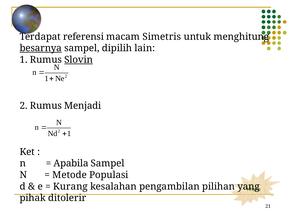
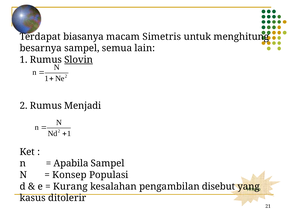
referensi: referensi -> biasanya
besarnya underline: present -> none
dipilih: dipilih -> semua
Metode: Metode -> Konsep
pilihan: pilihan -> disebut
pihak: pihak -> kasus
